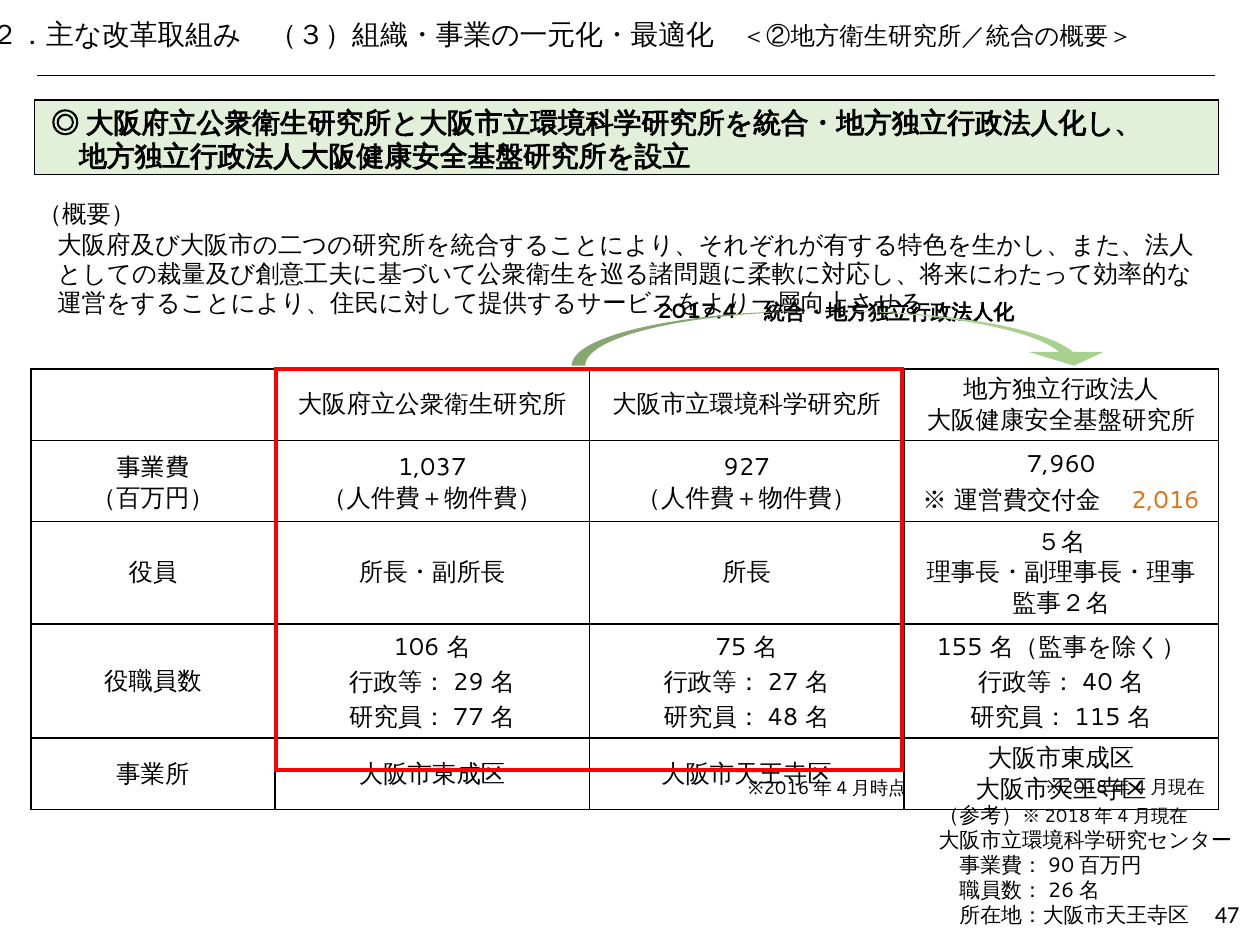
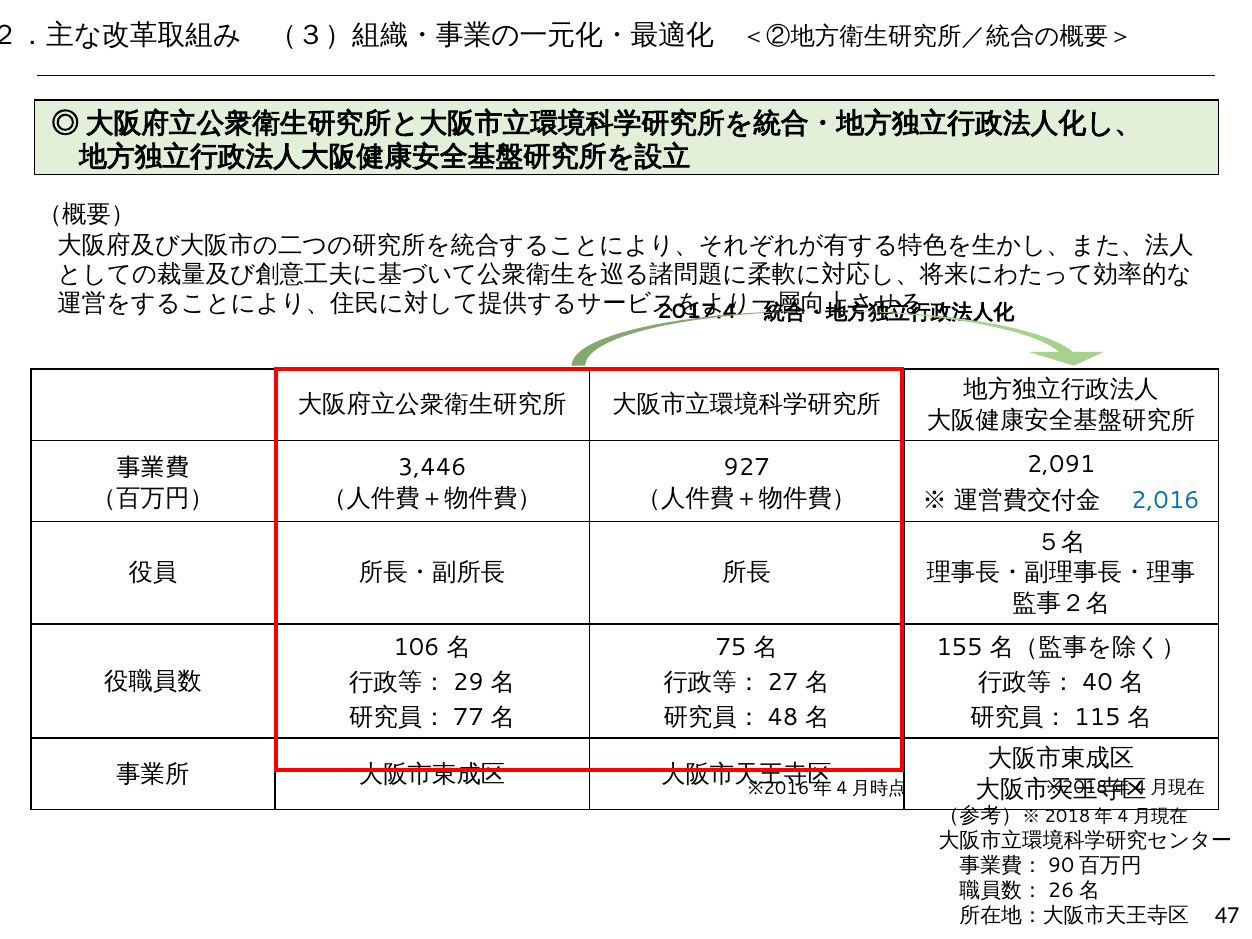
7,960: 7,960 -> 2,091
1,037: 1,037 -> 3,446
2,016 colour: orange -> blue
